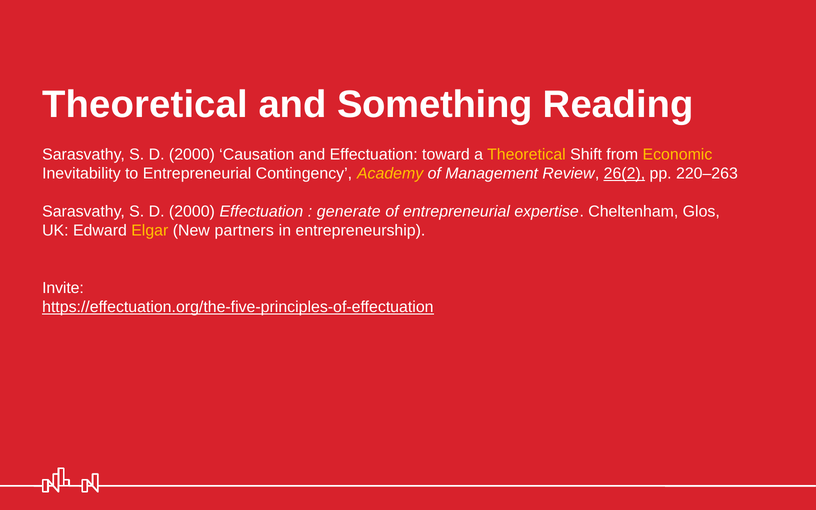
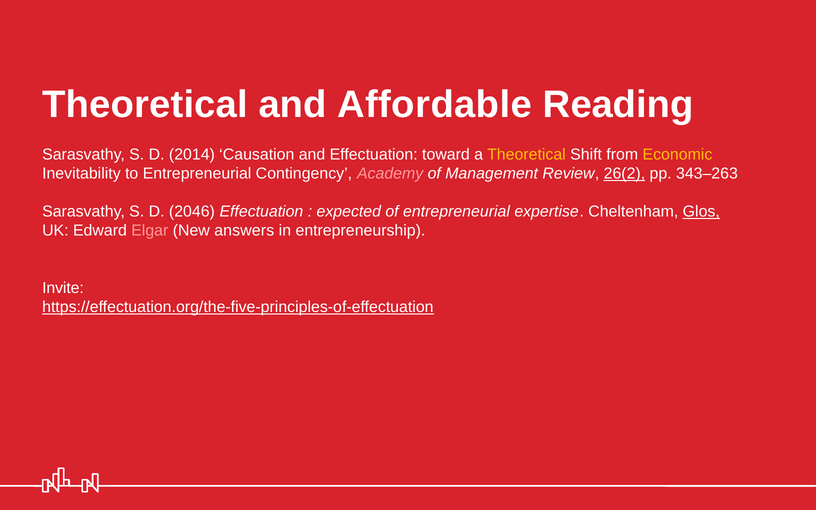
Something: Something -> Affordable
2000 at (192, 154): 2000 -> 2014
Academy colour: yellow -> pink
220–263: 220–263 -> 343–263
2000 at (192, 212): 2000 -> 2046
generate: generate -> expected
Glos underline: none -> present
Elgar colour: yellow -> pink
partners: partners -> answers
